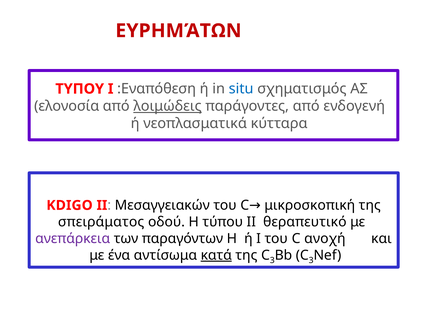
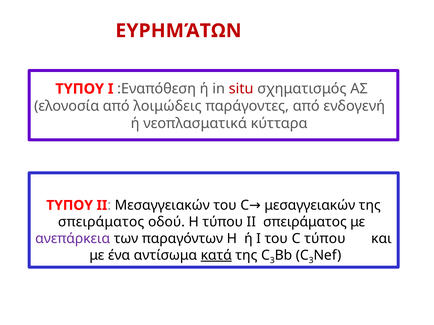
situ colour: blue -> red
λοιμώδεις underline: present -> none
KDIGO: KDIGO -> ΤΥΠΟY
μικροσκοπική at (310, 206): μικροσκοπική -> μεσαγγειακών
ΙΙ θεραπευτικό: θεραπευτικό -> σπειράματος
C ανοχή: ανοχή -> τύπου
